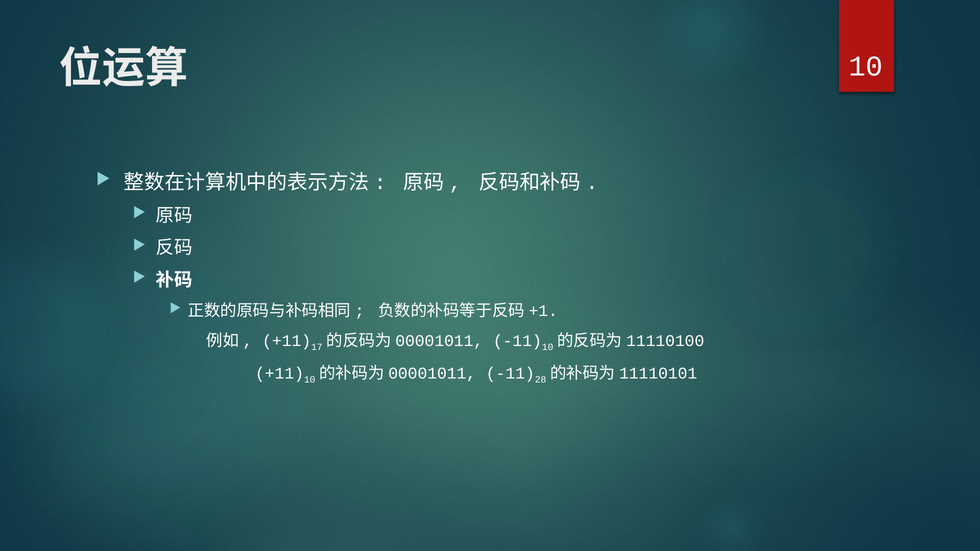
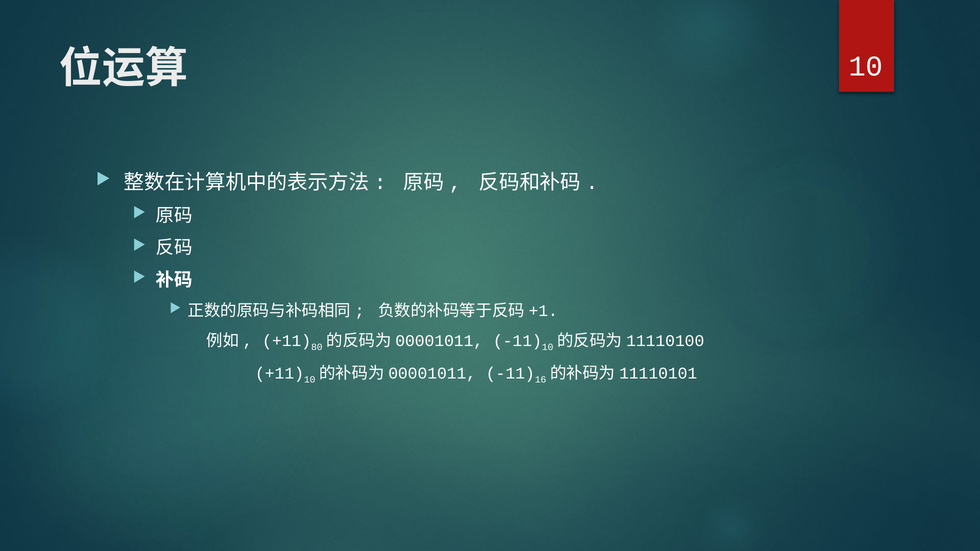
17: 17 -> 80
28: 28 -> 16
